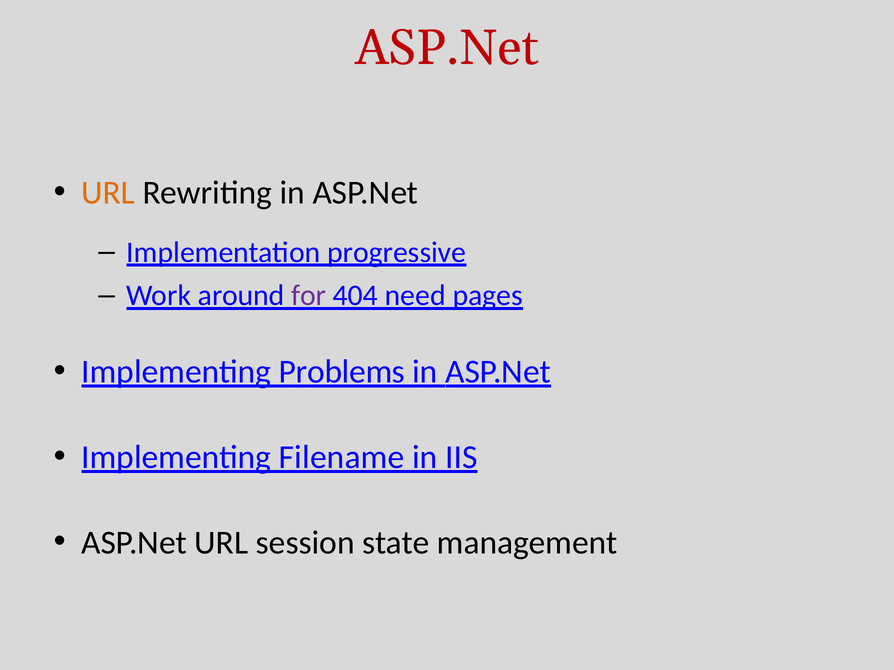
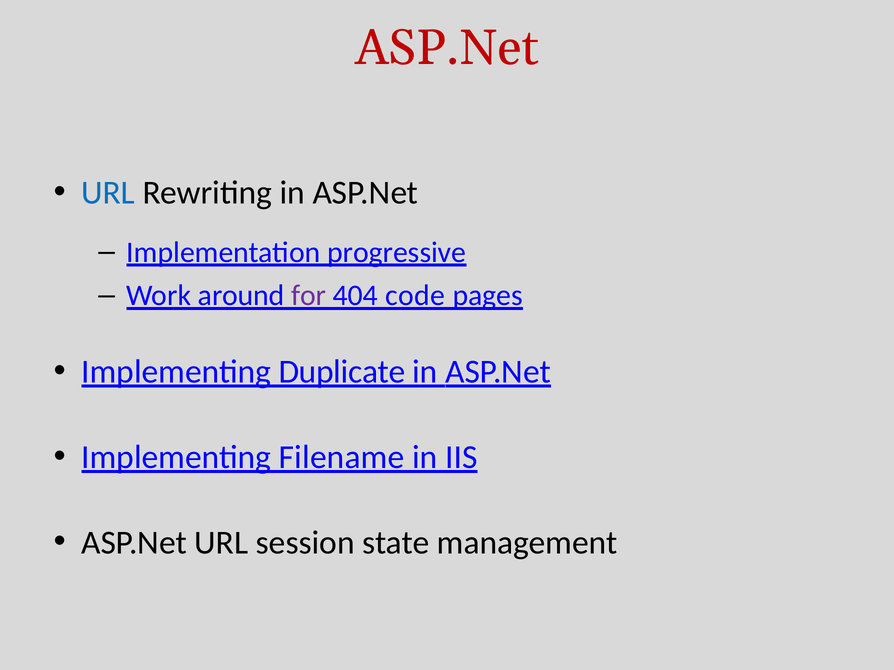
URL at (108, 193) colour: orange -> blue
need: need -> code
Problems: Problems -> Duplicate
